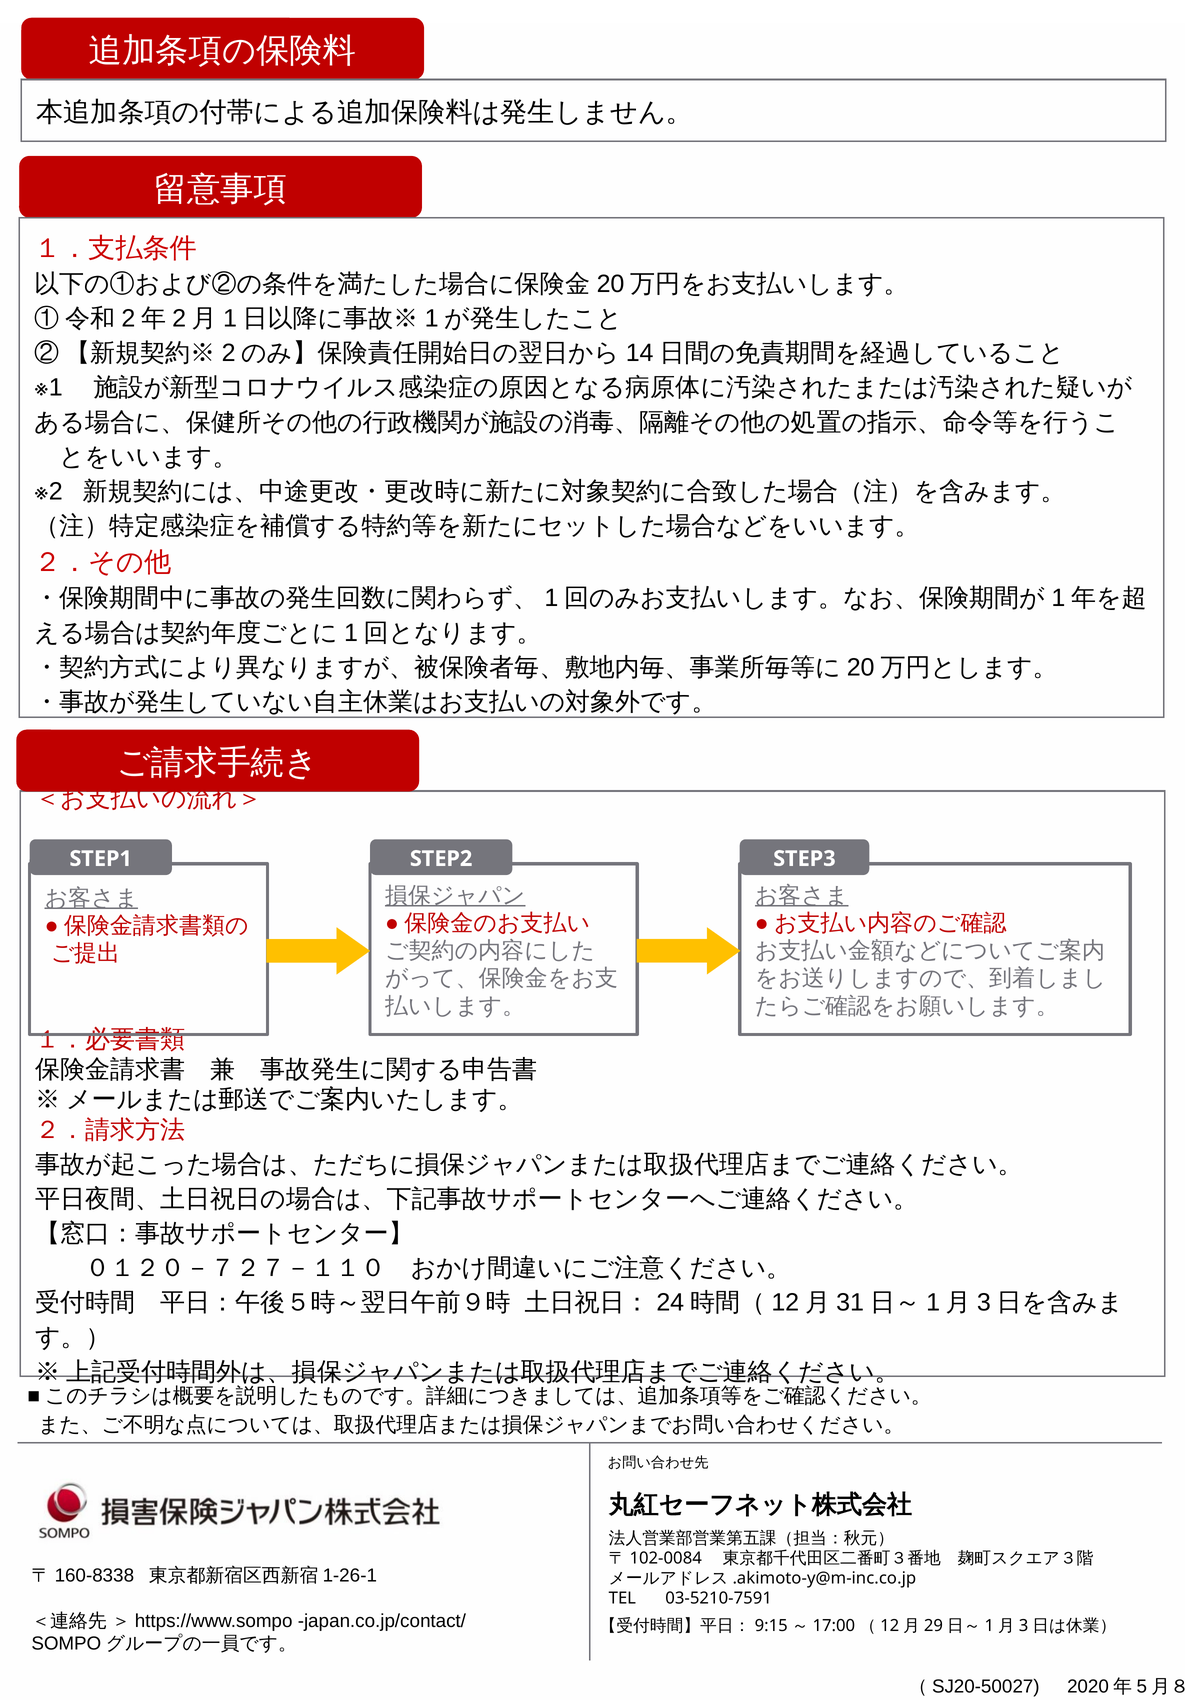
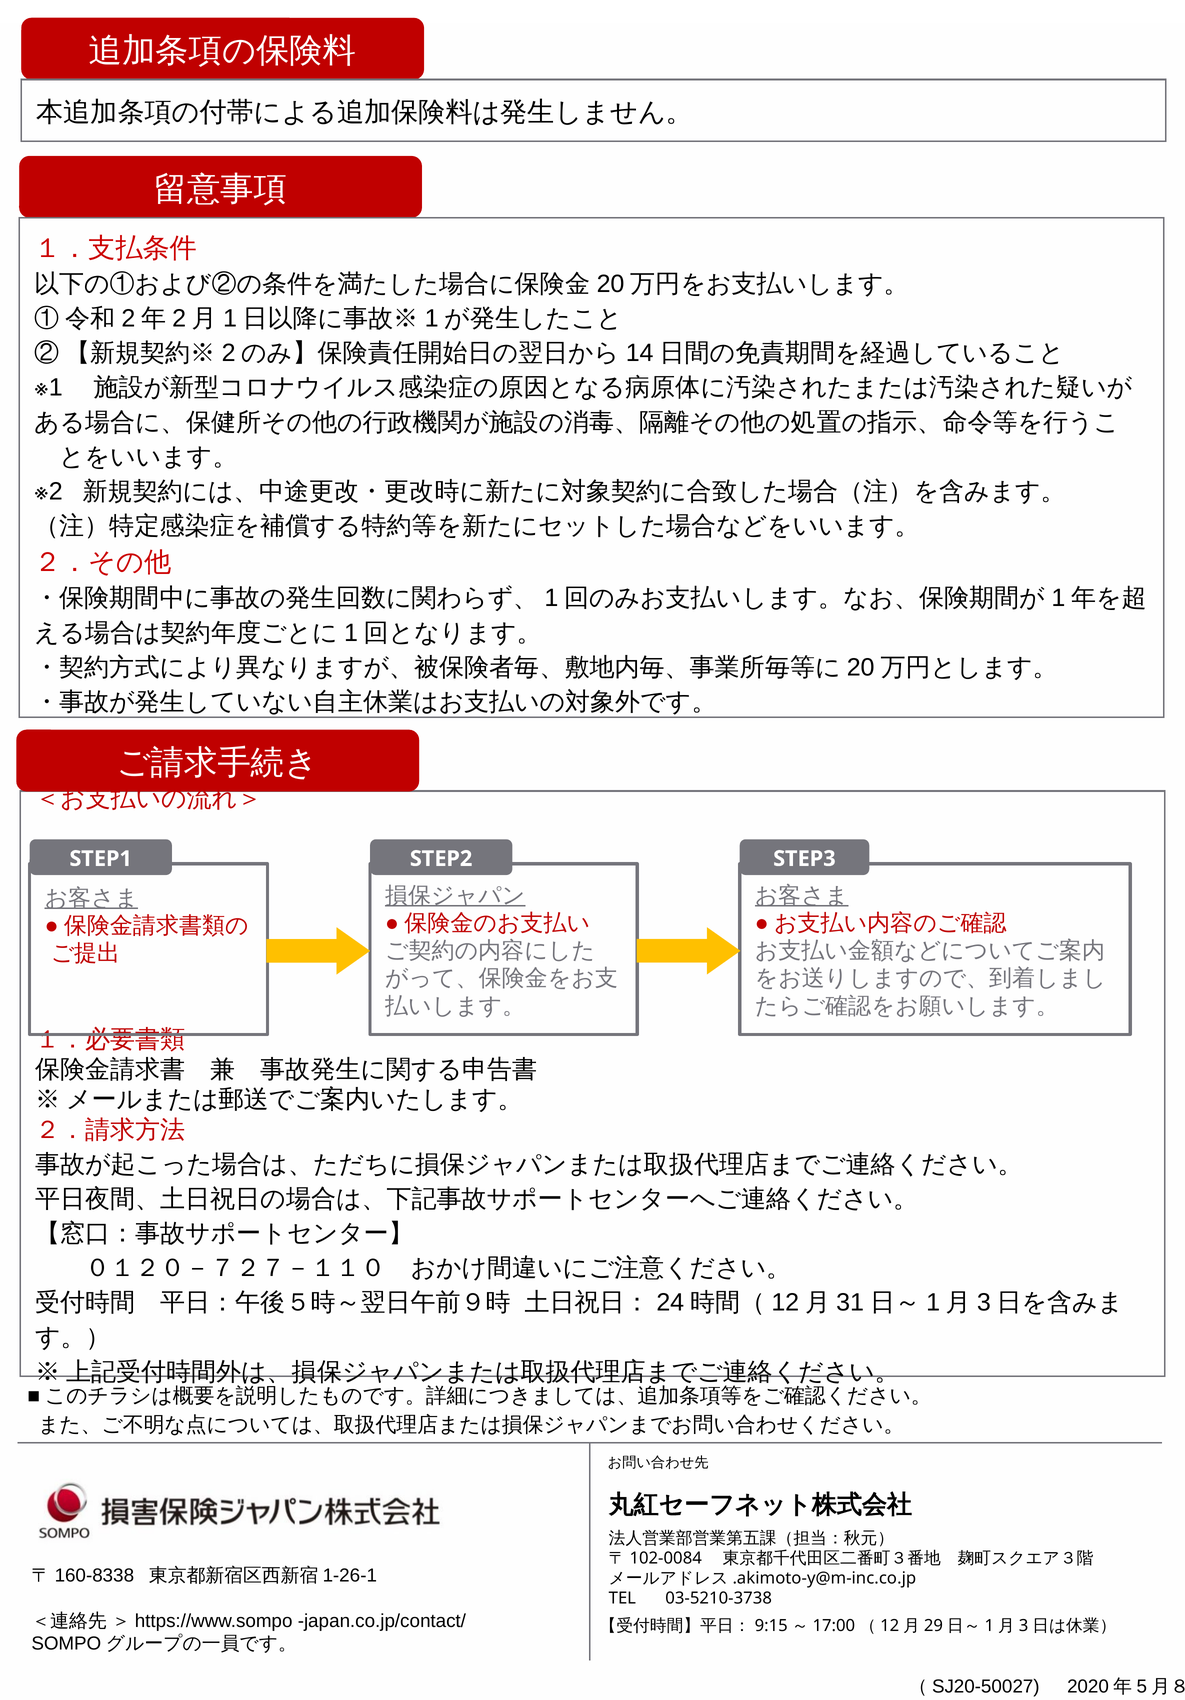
03-5210-7591: 03-5210-7591 -> 03-5210-3738
